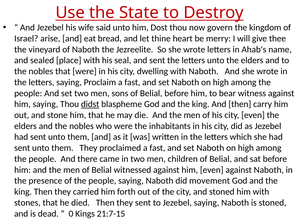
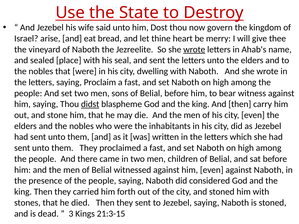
wrote at (194, 49) underline: none -> present
movement: movement -> considered
0: 0 -> 3
21:7-15: 21:7-15 -> 21:3-15
